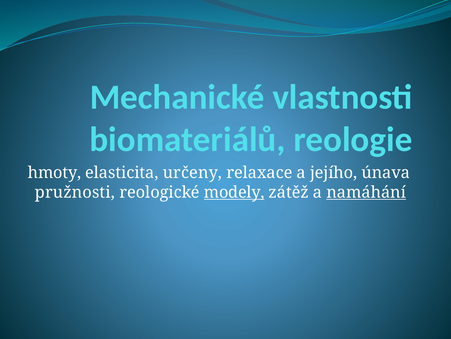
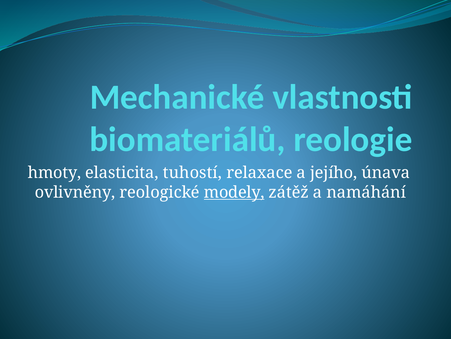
určeny: určeny -> tuhostí
pružnosti: pružnosti -> ovlivněny
namáhání underline: present -> none
